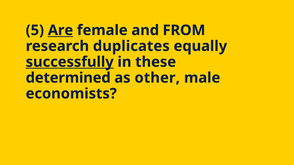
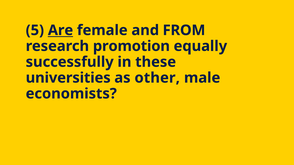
duplicates: duplicates -> promotion
successfully underline: present -> none
determined: determined -> universities
